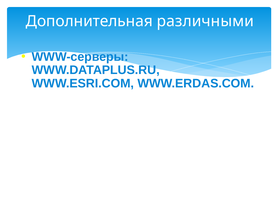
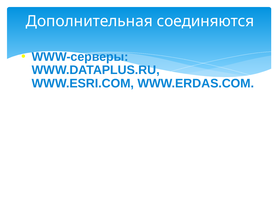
различными: различными -> соединяются
